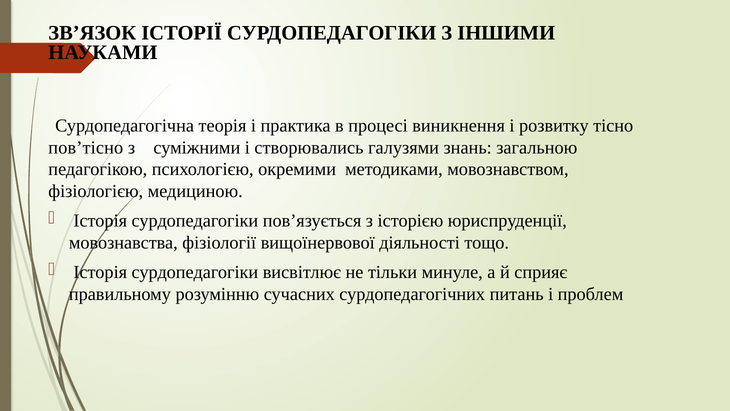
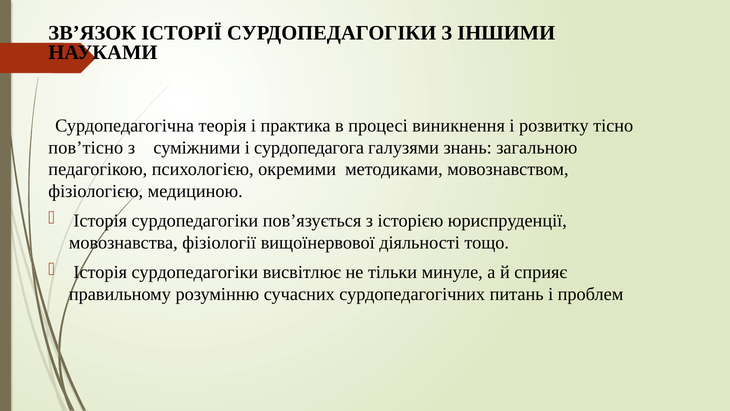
створювались: створювались -> сурдопедагога
